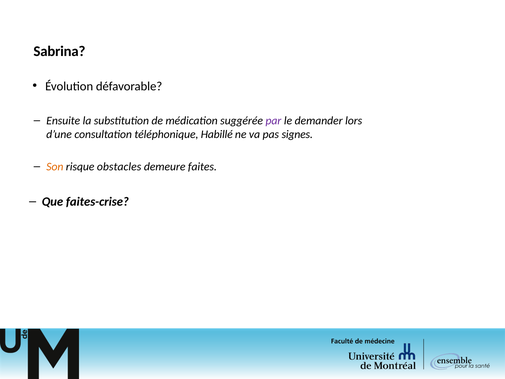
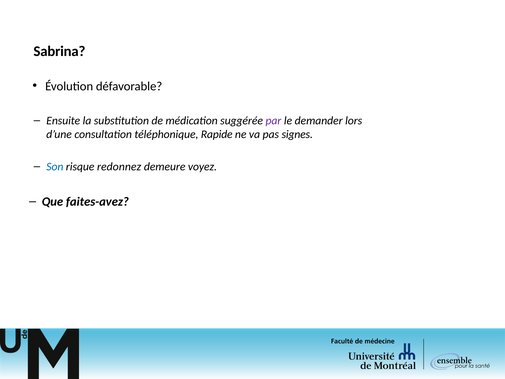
Habillé: Habillé -> Rapide
Son colour: orange -> blue
obstacles: obstacles -> redonnez
faites: faites -> voyez
faites-crise: faites-crise -> faites-avez
